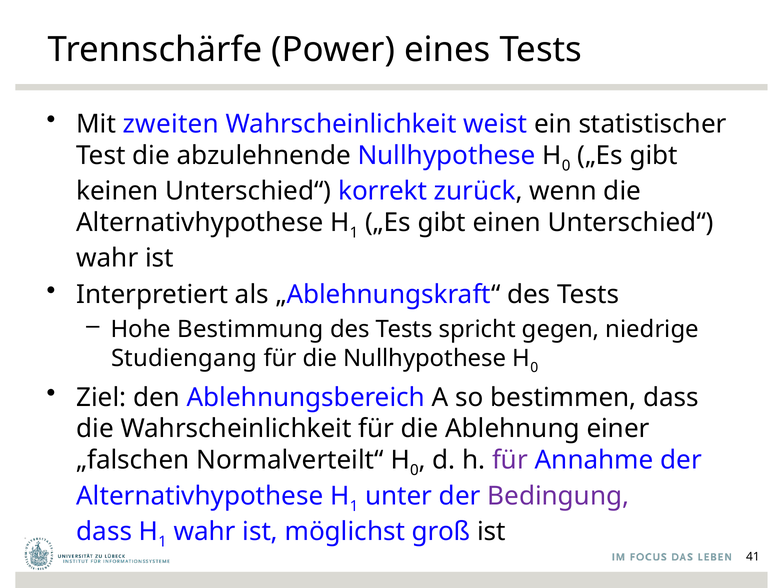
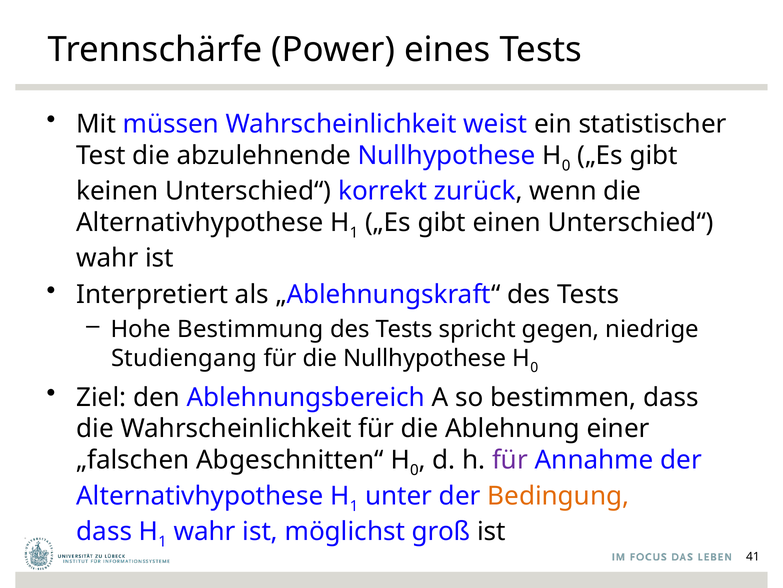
zweiten: zweiten -> müssen
Normalverteilt“: Normalverteilt“ -> Abgeschnitten“
Bedingung colour: purple -> orange
